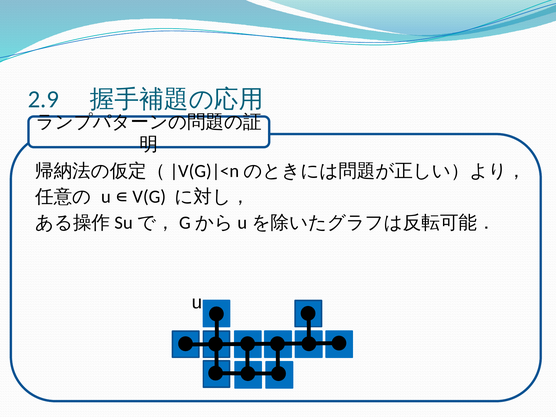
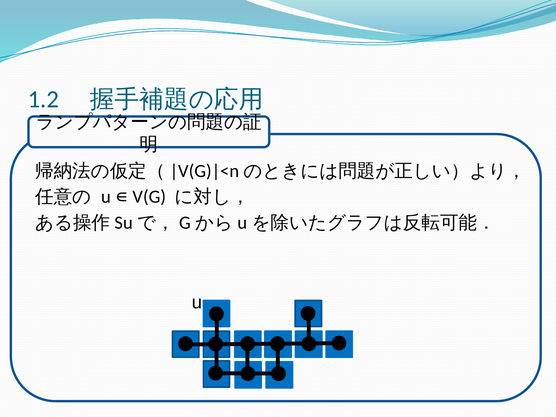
2.9: 2.9 -> 1.2
